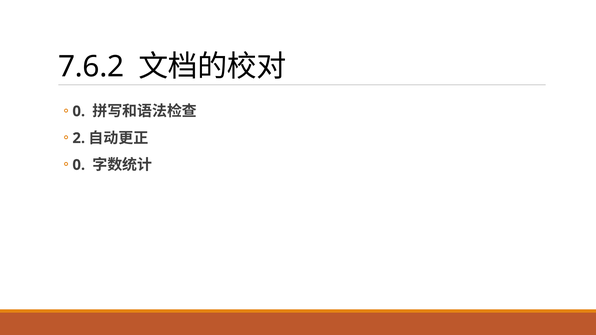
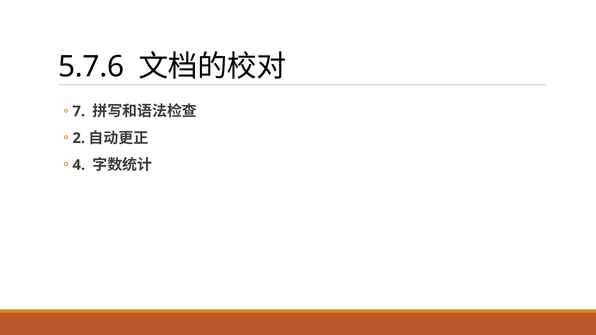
7.6.2: 7.6.2 -> 5.7.6
0 at (79, 111): 0 -> 7
0 at (79, 165): 0 -> 4
